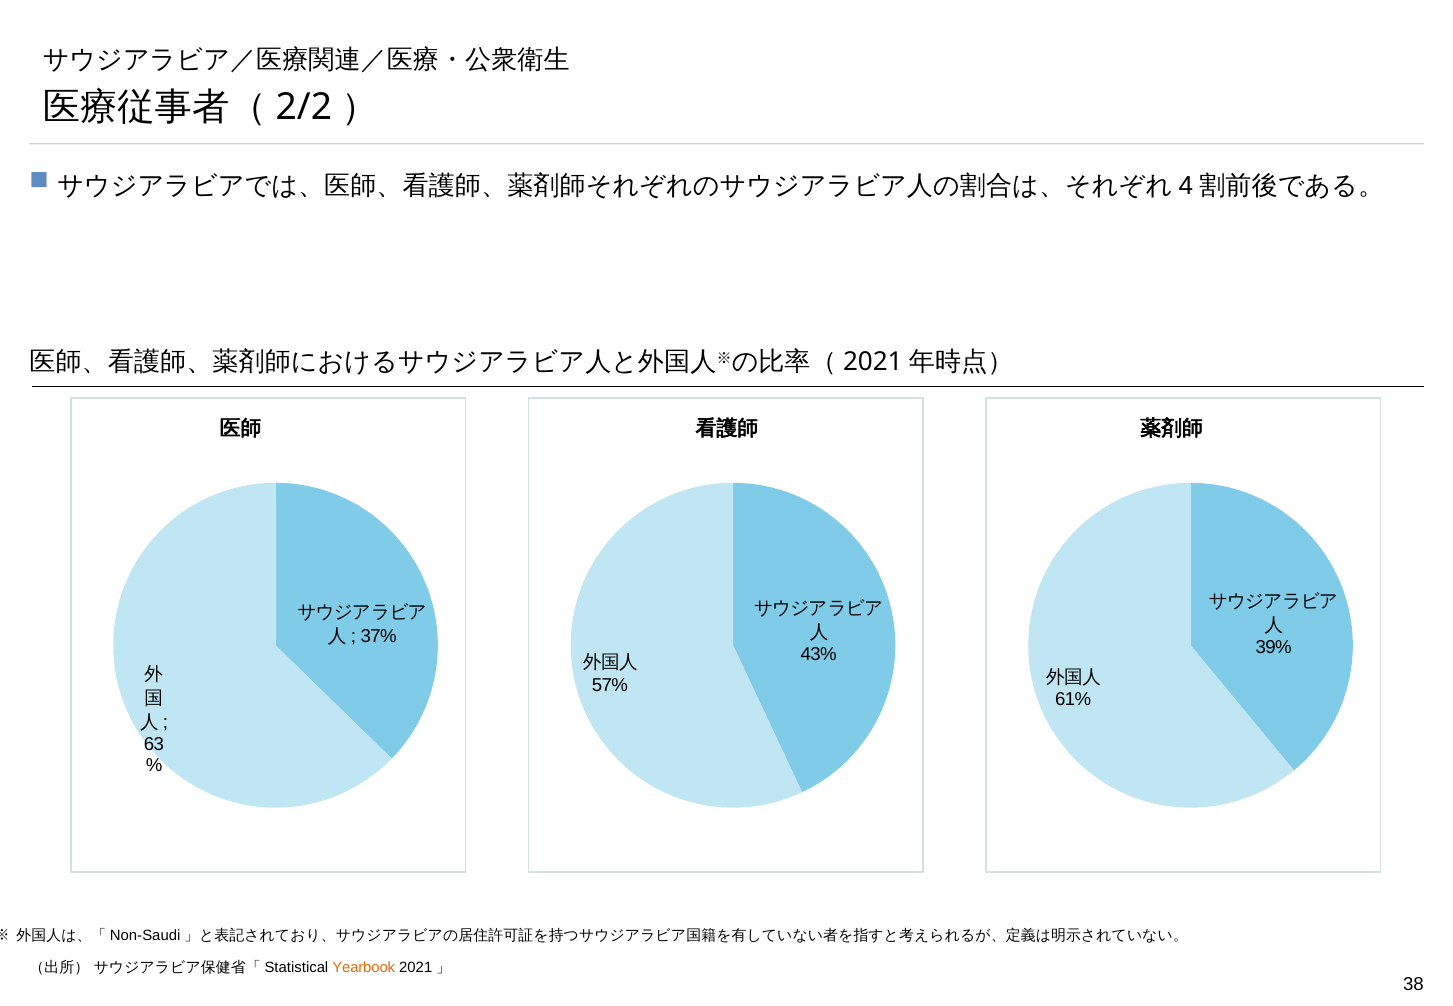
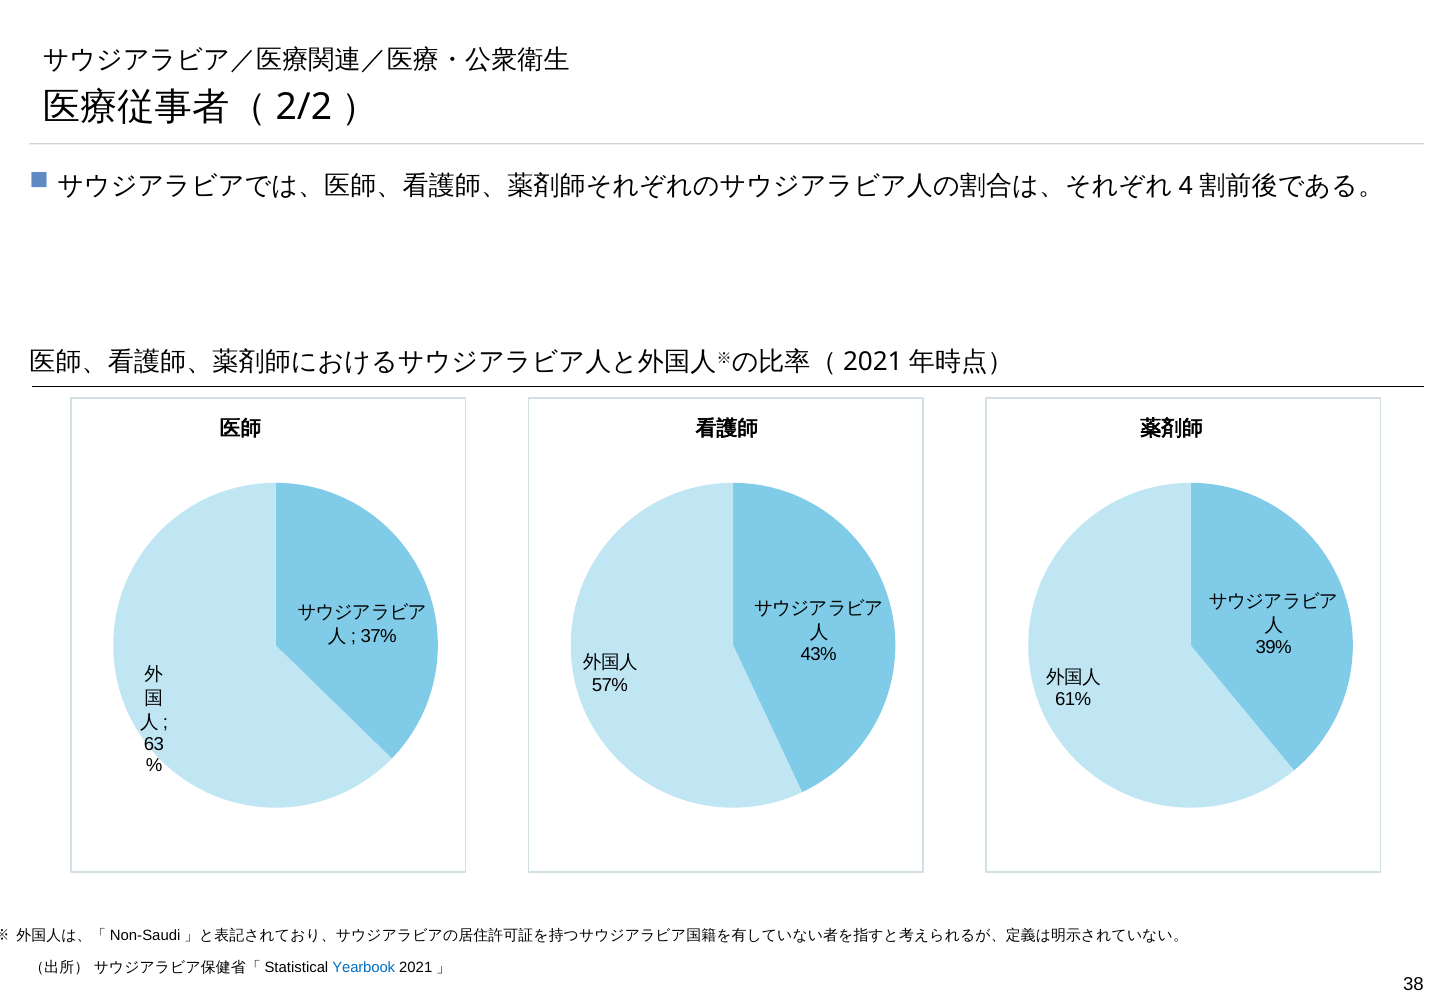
Yearbook colour: orange -> blue
